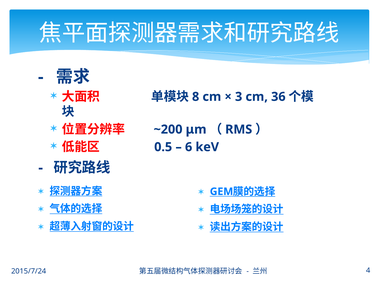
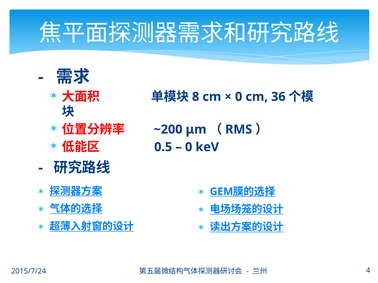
3 at (239, 97): 3 -> 0
6 at (189, 147): 6 -> 0
